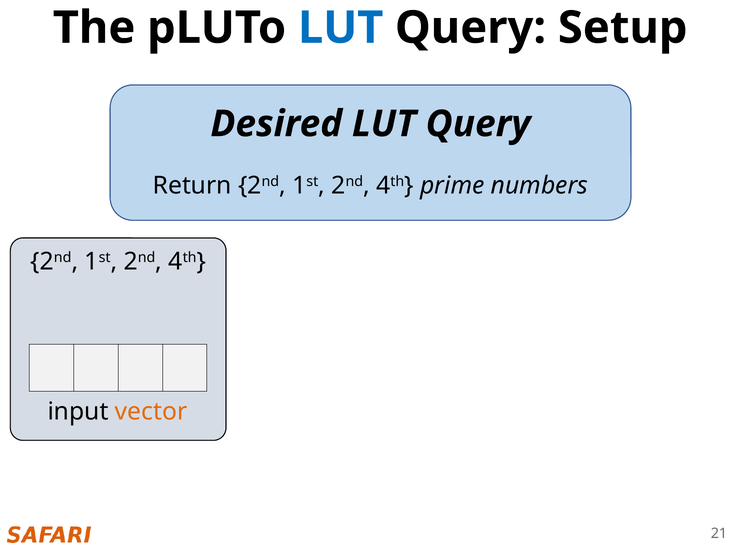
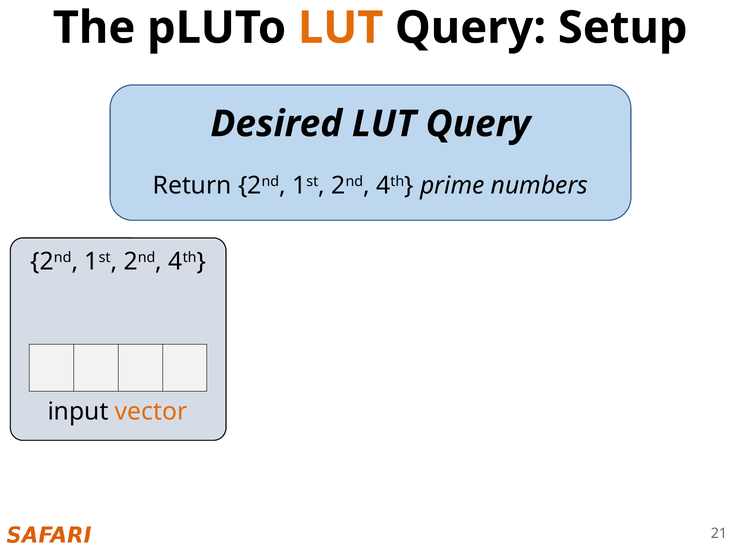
LUT at (341, 28) colour: blue -> orange
